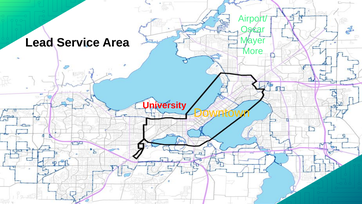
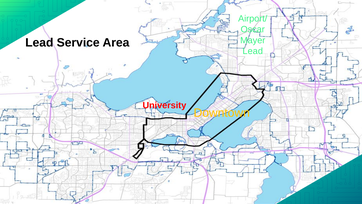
More at (253, 51): More -> Lead
